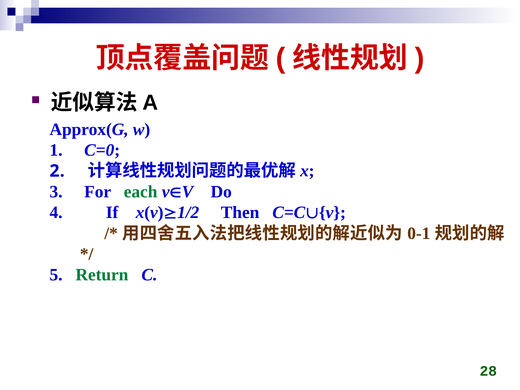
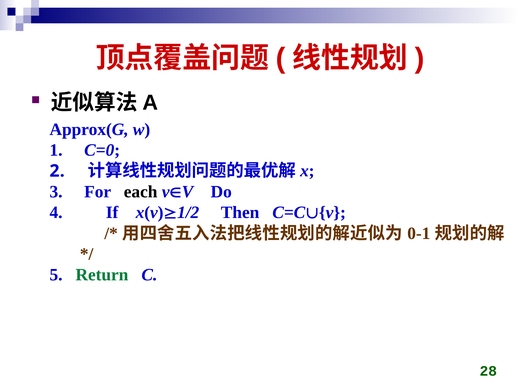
each colour: green -> black
